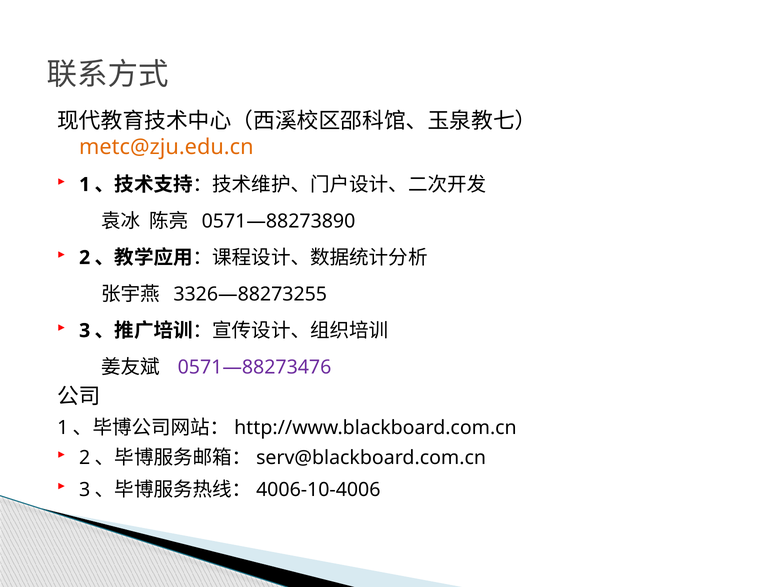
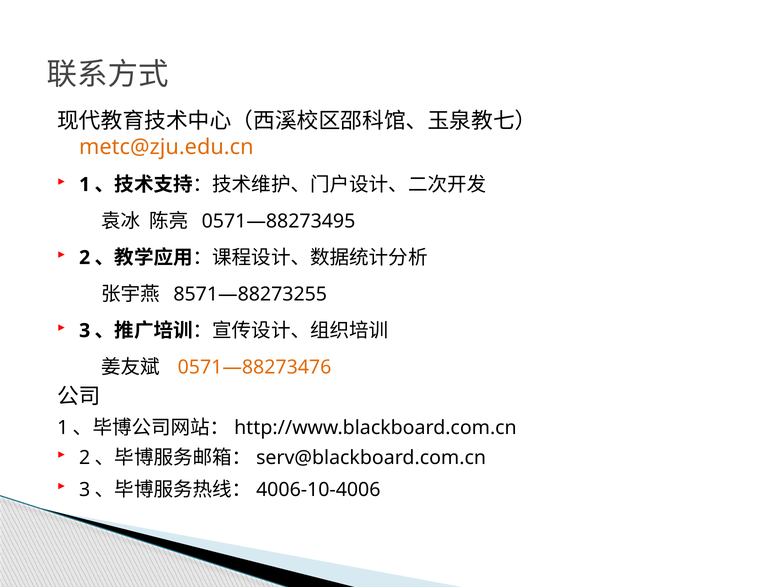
0571—88273890: 0571—88273890 -> 0571—88273495
3326—88273255: 3326—88273255 -> 8571—88273255
0571—88273476 colour: purple -> orange
